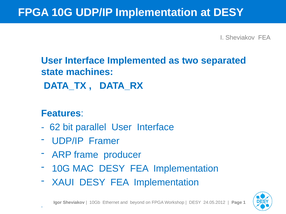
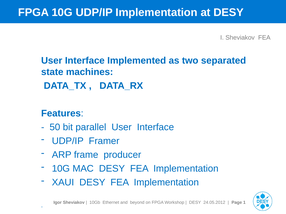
62: 62 -> 50
